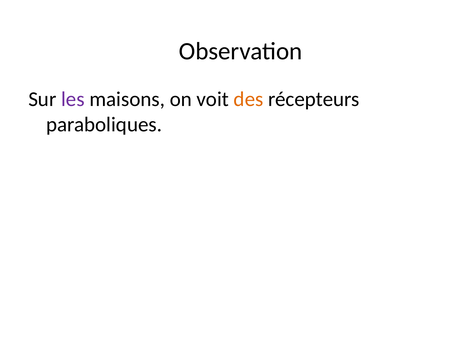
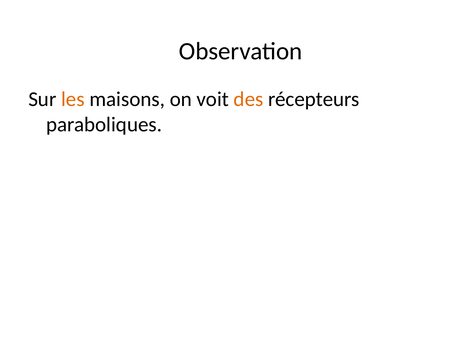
les colour: purple -> orange
